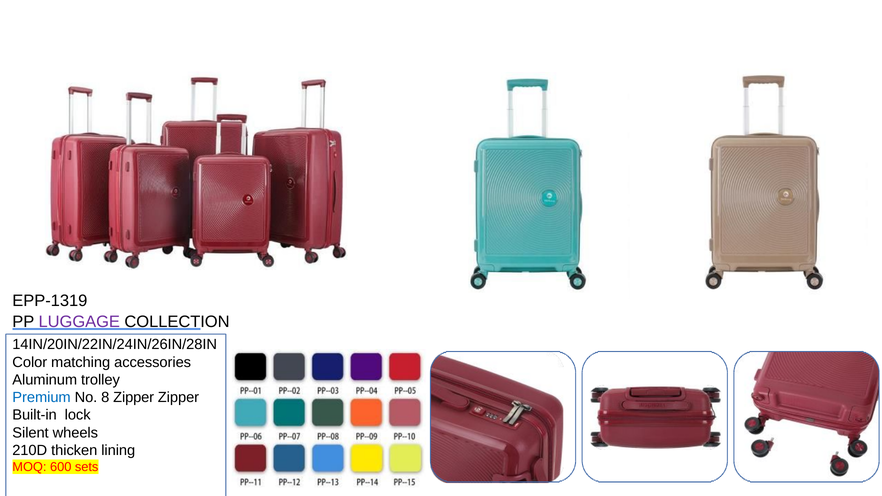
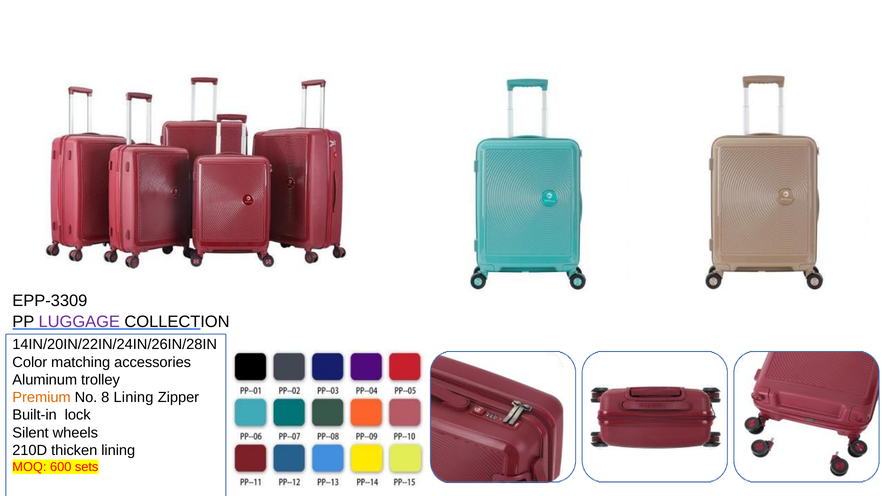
EPP-1319: EPP-1319 -> EPP-3309
Premium colour: blue -> orange
8 Zipper: Zipper -> Lining
